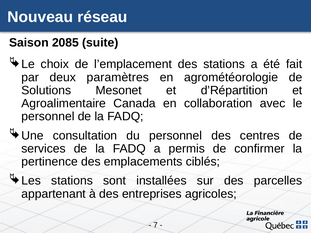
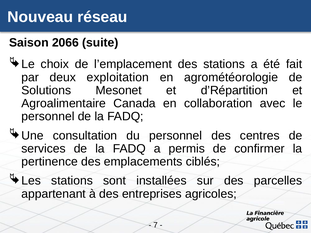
2085: 2085 -> 2066
paramètres: paramètres -> exploitation
